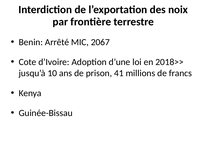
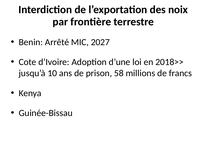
2067: 2067 -> 2027
41: 41 -> 58
